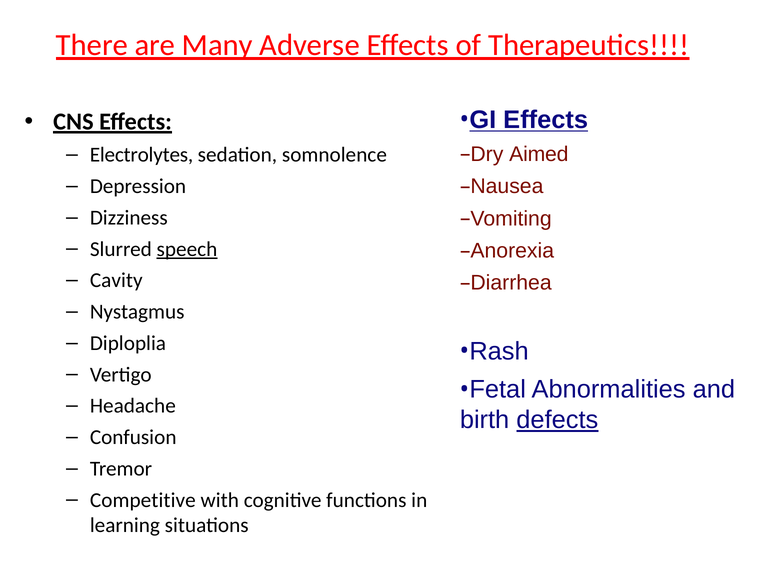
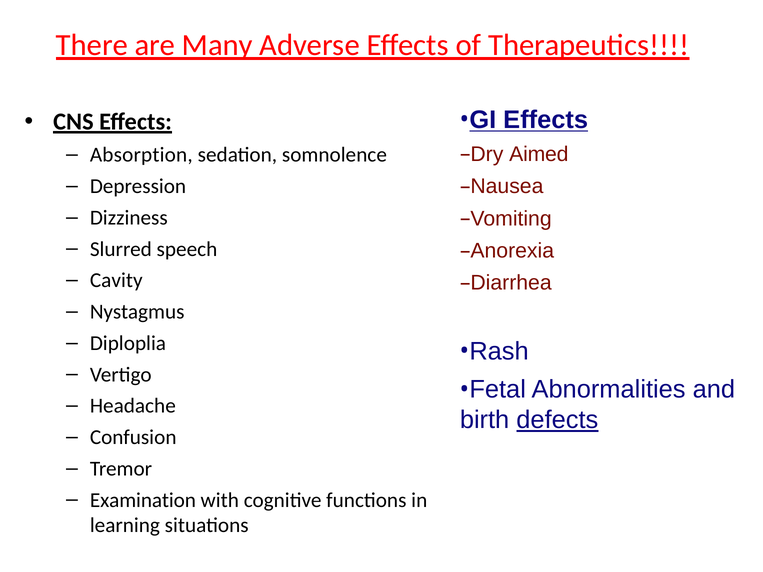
Electrolytes: Electrolytes -> Absorption
speech underline: present -> none
Competitive: Competitive -> Examination
